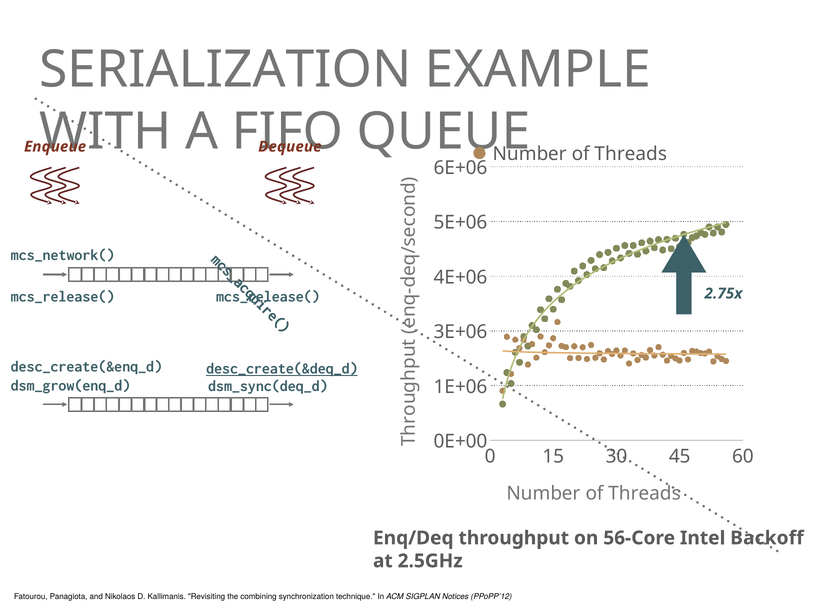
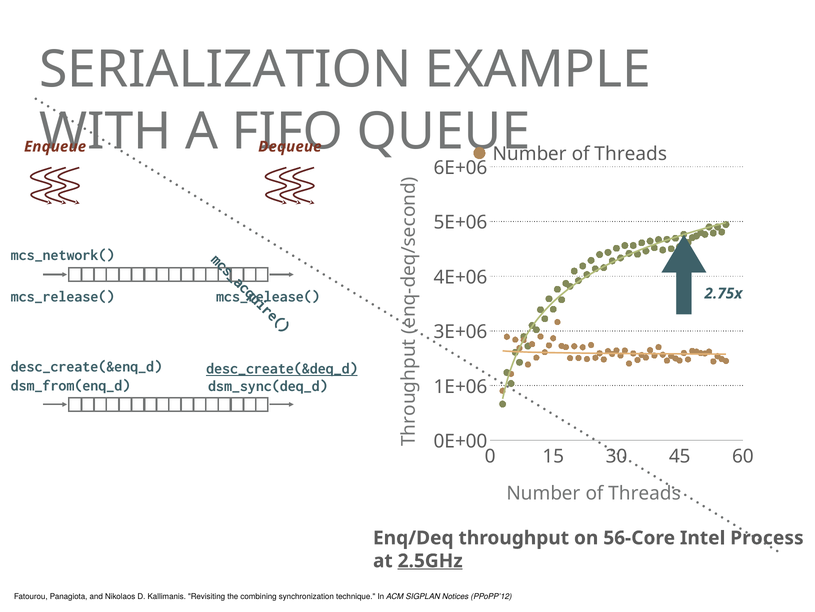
dsm_grow(enq_d: dsm_grow(enq_d -> dsm_from(enq_d
Backoff: Backoff -> Process
2.5GHz underline: none -> present
